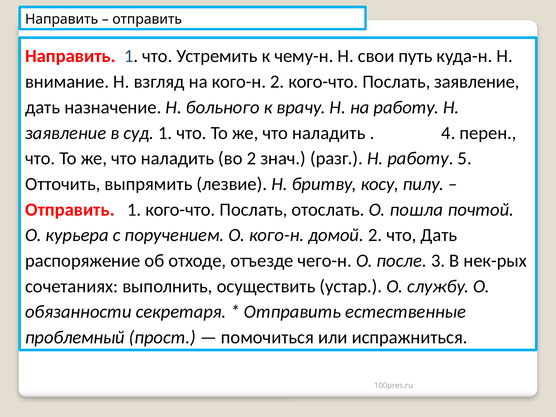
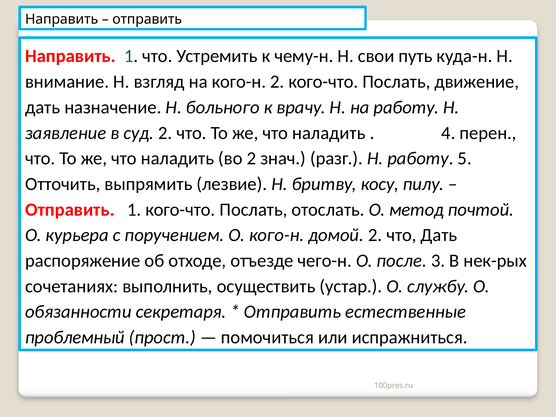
Послать заявление: заявление -> движение
суд 1: 1 -> 2
пошла: пошла -> метод
